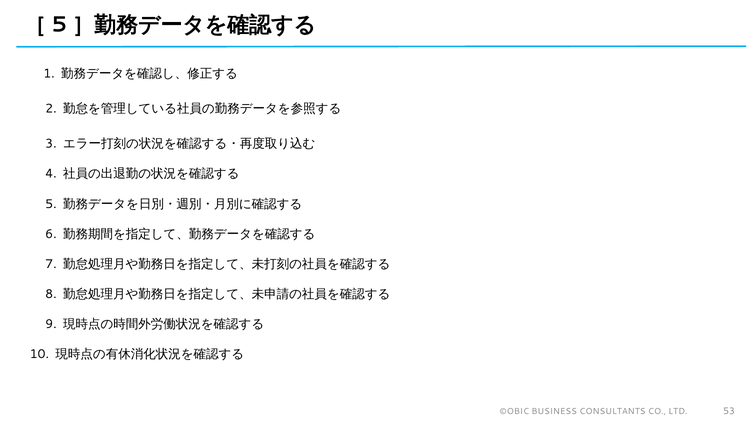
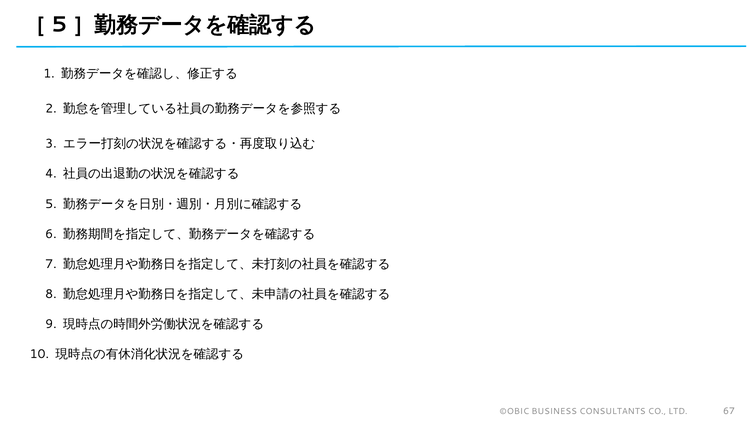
53: 53 -> 67
